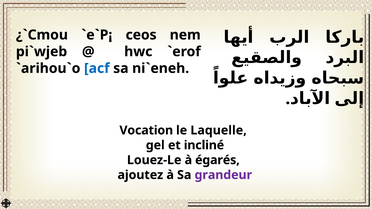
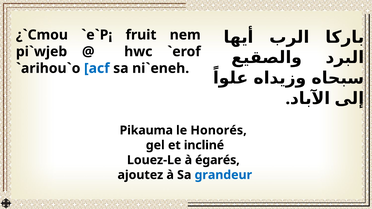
ceos: ceos -> fruit
Vocation: Vocation -> Pikauma
Laquelle: Laquelle -> Honorés
grandeur colour: purple -> blue
